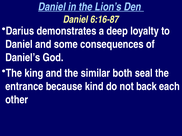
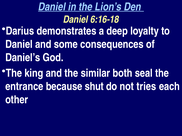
6:16-87: 6:16-87 -> 6:16-18
kind: kind -> shut
back: back -> tries
